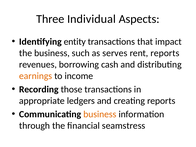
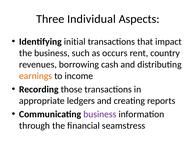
entity: entity -> initial
serves: serves -> occurs
rent reports: reports -> country
business at (100, 114) colour: orange -> purple
